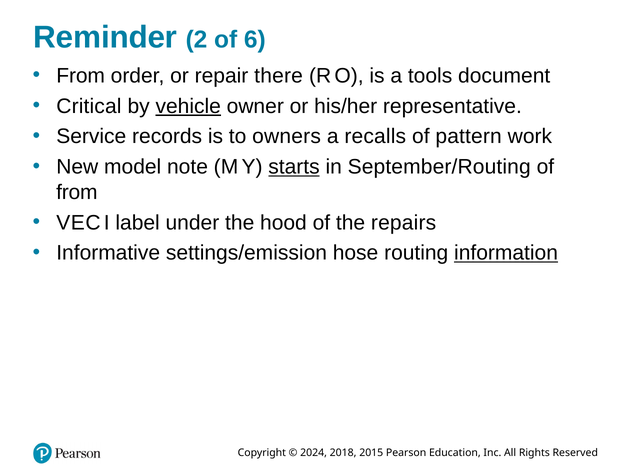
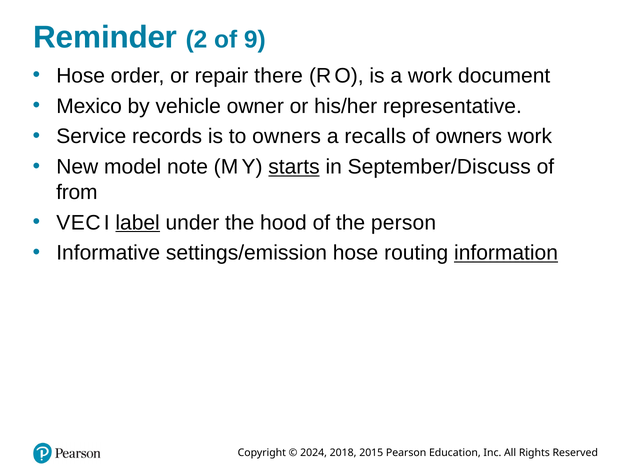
6: 6 -> 9
From at (81, 76): From -> Hose
a tools: tools -> work
Critical: Critical -> Mexico
vehicle underline: present -> none
of pattern: pattern -> owners
September/Routing: September/Routing -> September/Discuss
label underline: none -> present
repairs: repairs -> person
